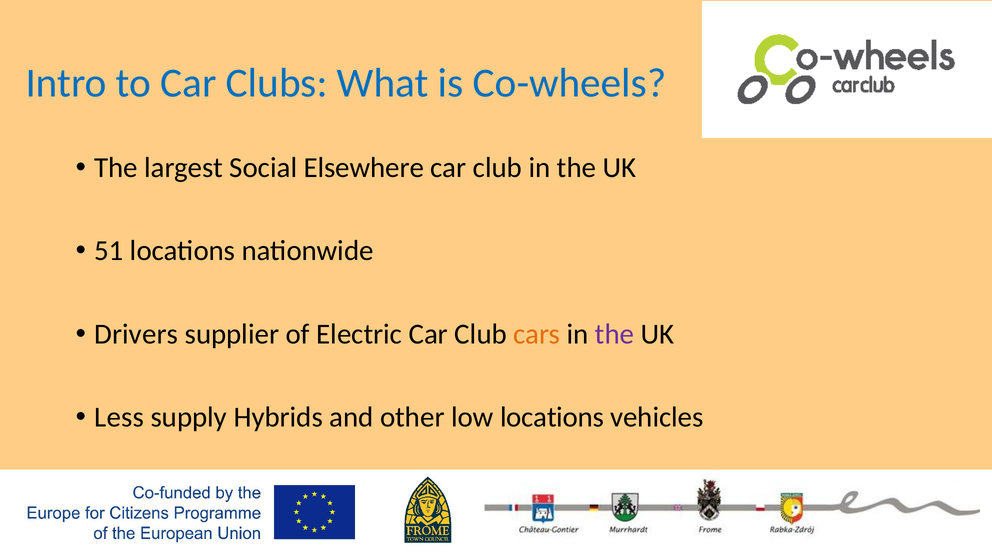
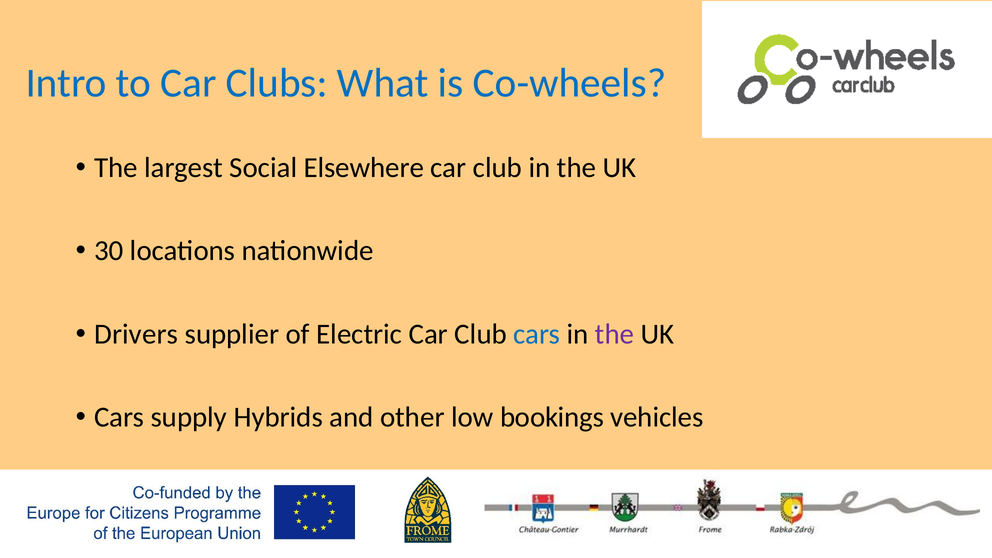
51: 51 -> 30
cars at (537, 334) colour: orange -> blue
Less at (119, 417): Less -> Cars
low locations: locations -> bookings
